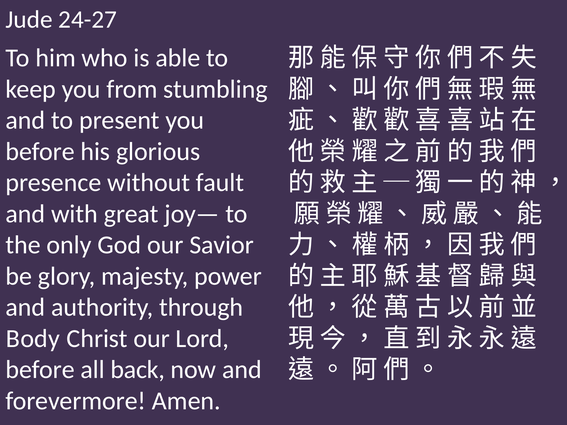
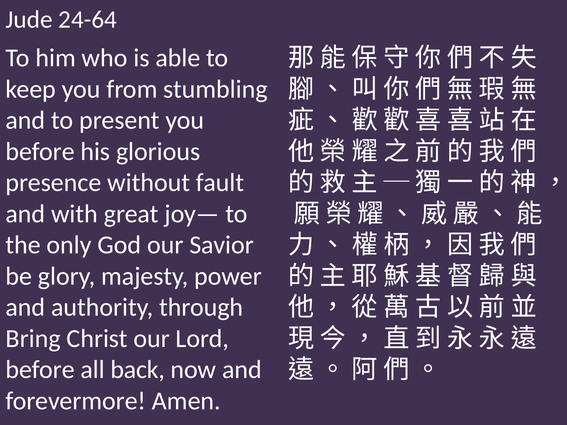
24-27: 24-27 -> 24-64
Body: Body -> Bring
